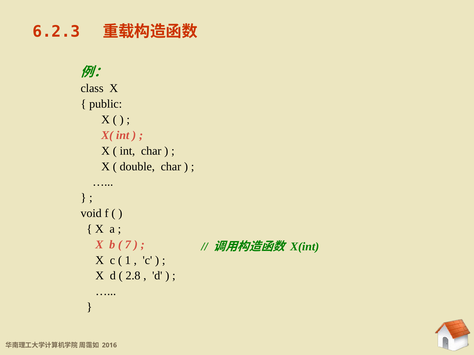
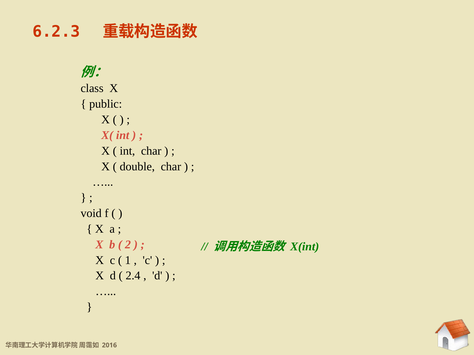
7: 7 -> 2
2.8: 2.8 -> 2.4
